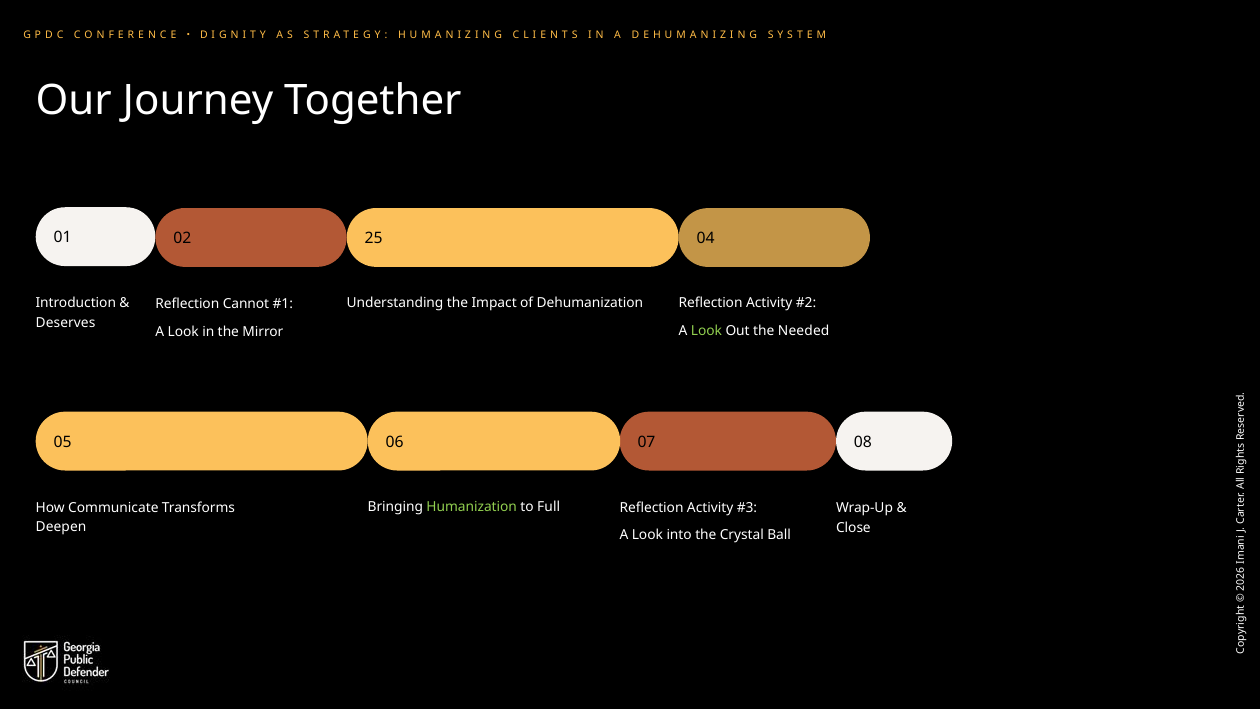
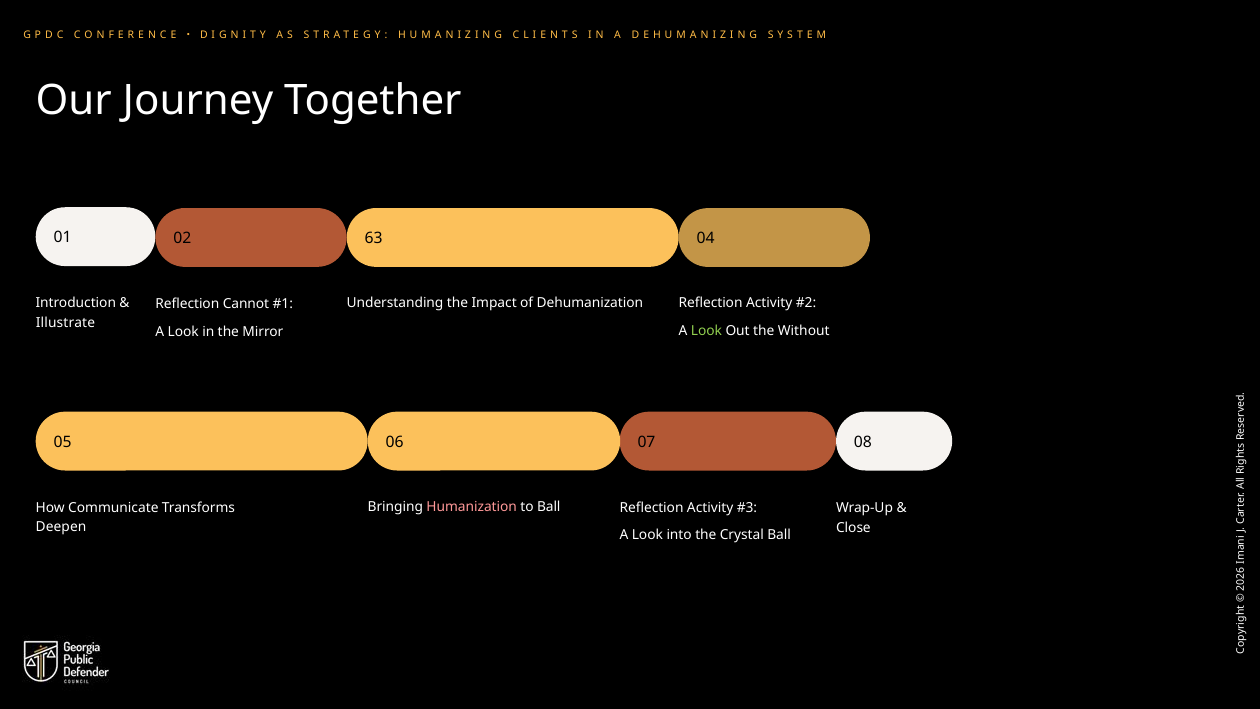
25: 25 -> 63
Deserves: Deserves -> Illustrate
Needed: Needed -> Without
Humanization colour: light green -> pink
to Full: Full -> Ball
